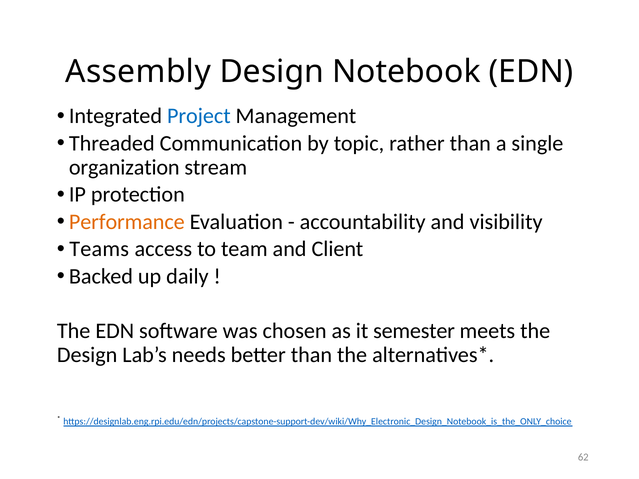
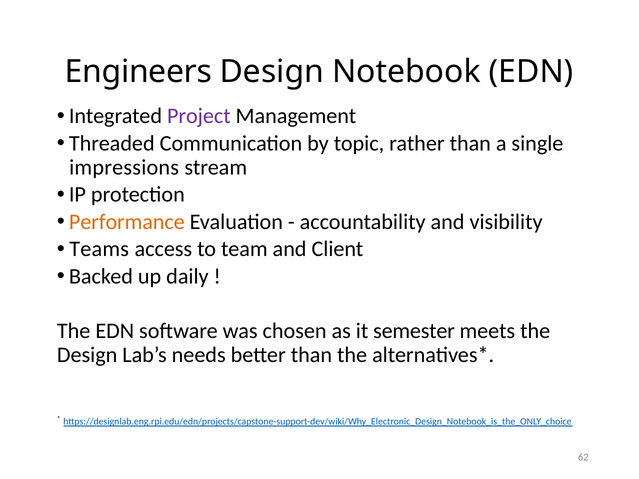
Assembly: Assembly -> Engineers
Project colour: blue -> purple
organization: organization -> impressions
